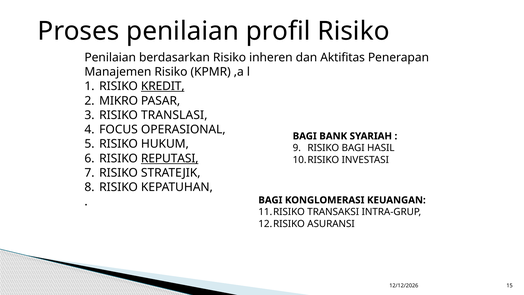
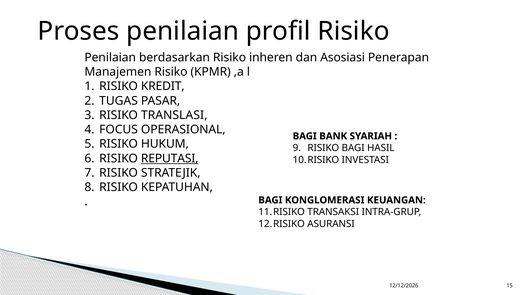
Aktifitas: Aktifitas -> Asosiasi
KREDIT underline: present -> none
MIKRO: MIKRO -> TUGAS
